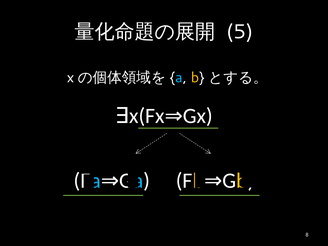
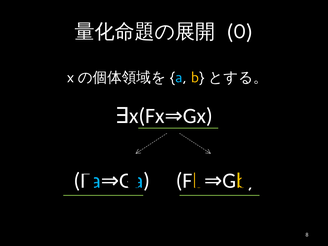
5: 5 -> 0
